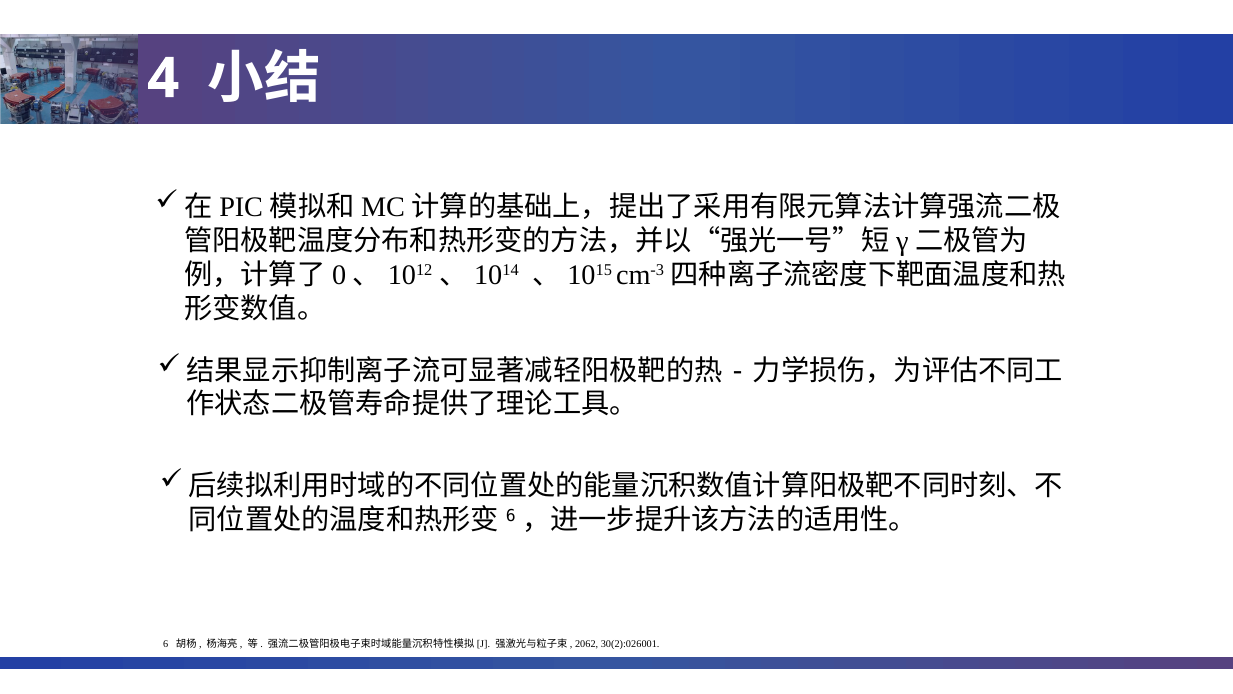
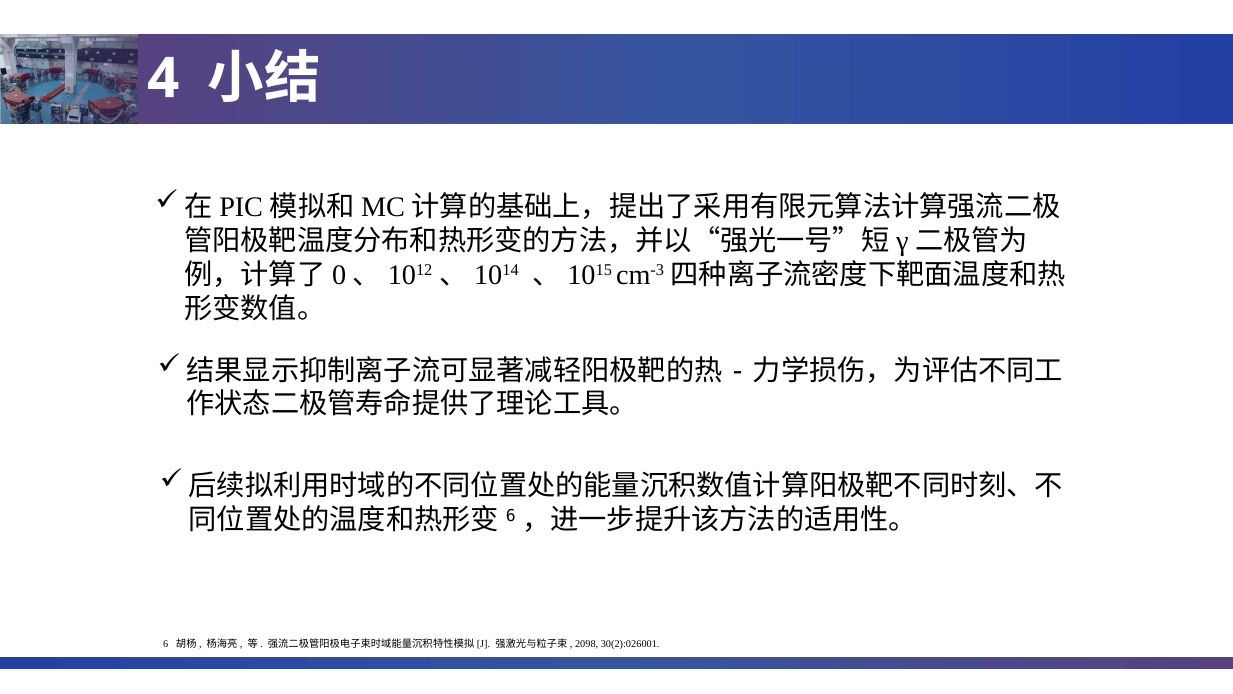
2062: 2062 -> 2098
